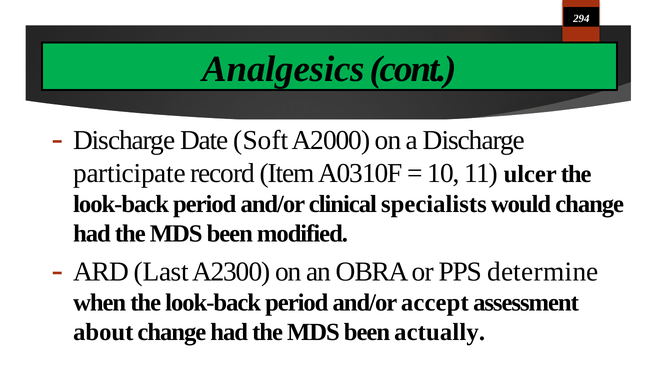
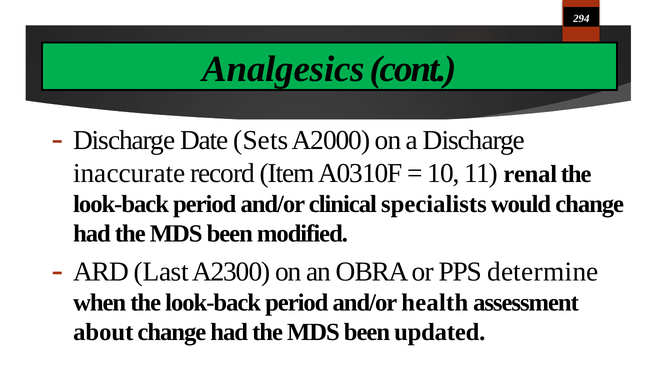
Soft: Soft -> Sets
participate: participate -> inaccurate
ulcer: ulcer -> renal
accept: accept -> health
actually: actually -> updated
